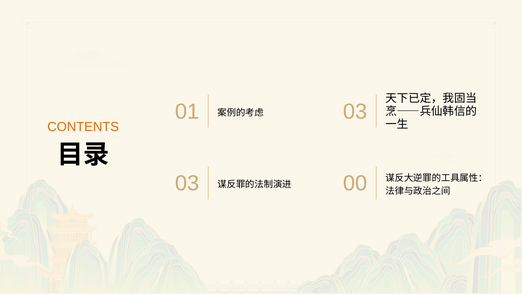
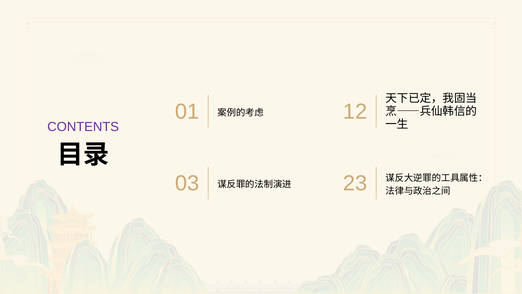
03 at (355, 111): 03 -> 12
CONTENTS colour: orange -> purple
00: 00 -> 23
